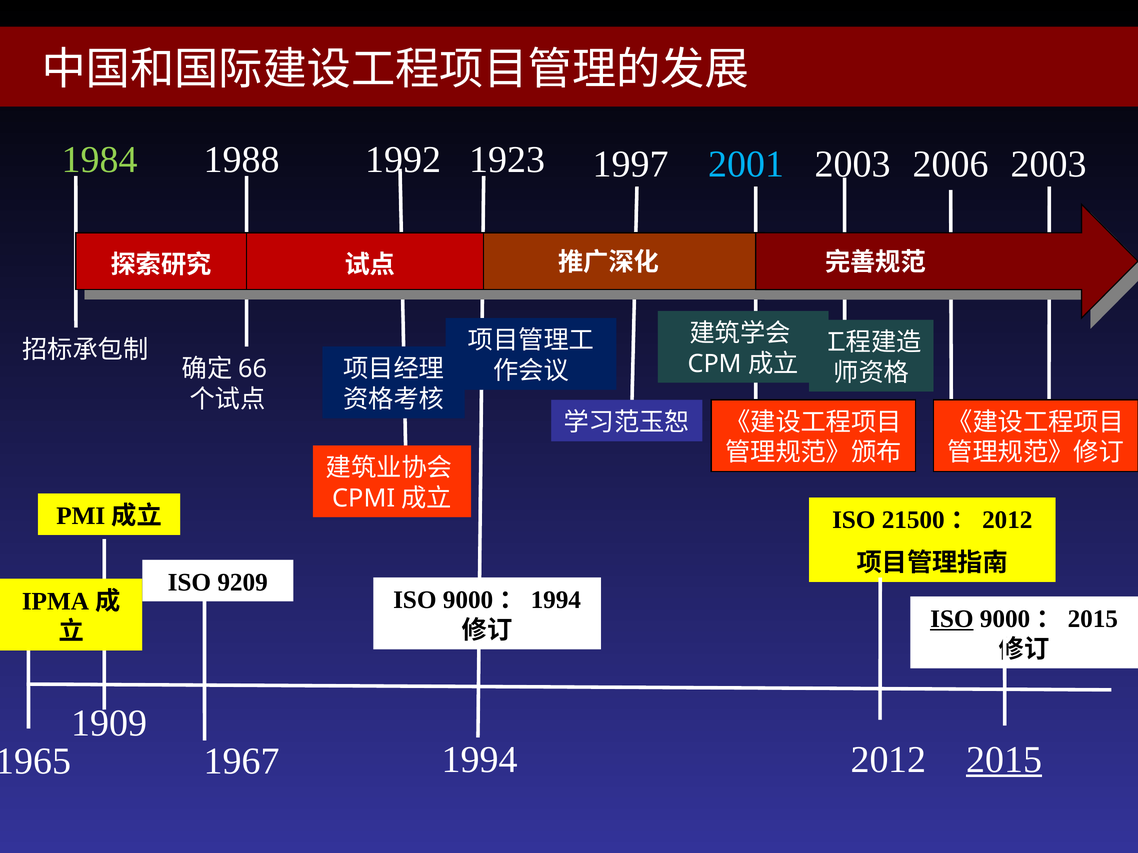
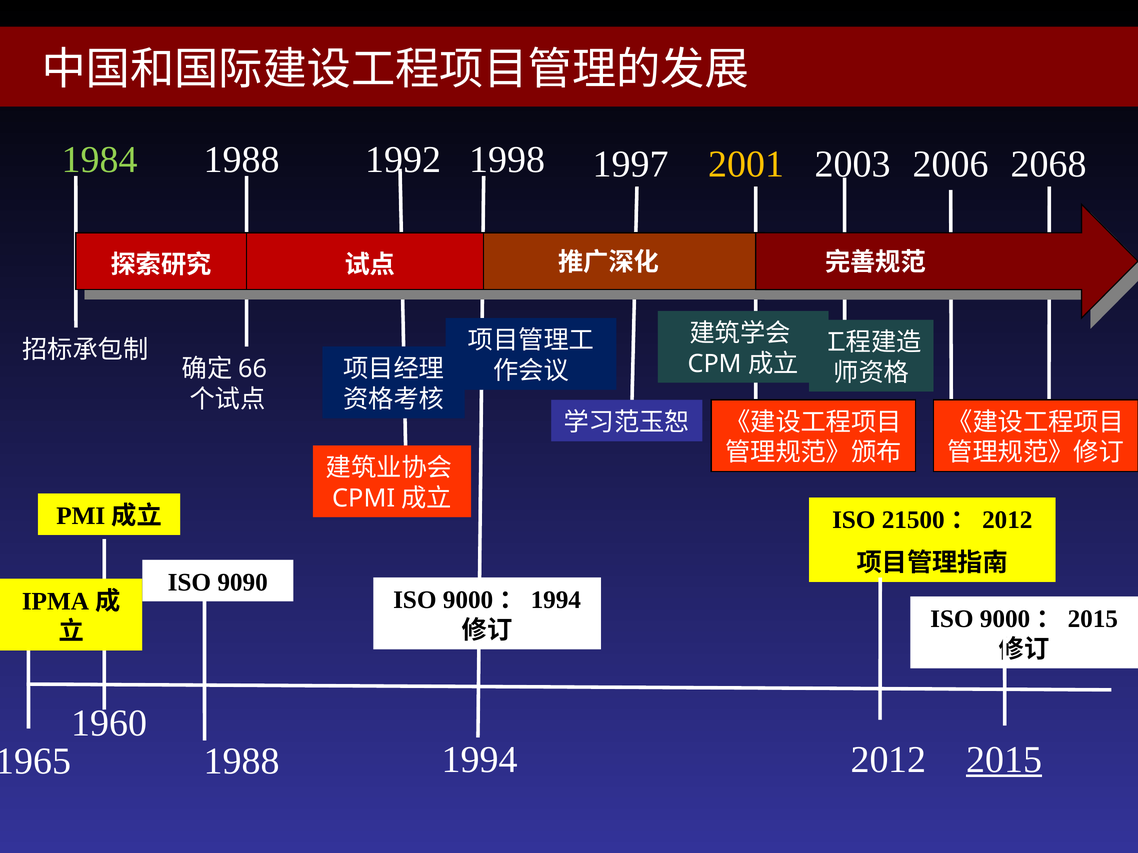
1923: 1923 -> 1998
2001 colour: light blue -> yellow
2003 2003: 2003 -> 2068
9209: 9209 -> 9090
ISO at (952, 619) underline: present -> none
1909: 1909 -> 1960
1967 at (242, 762): 1967 -> 1988
